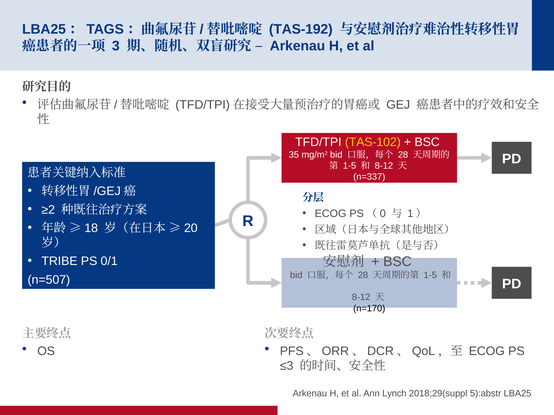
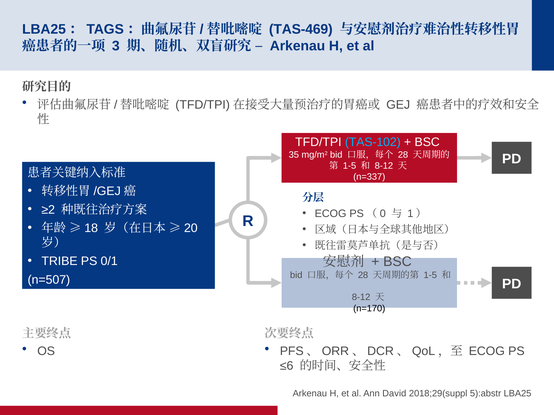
TAS-192: TAS-192 -> TAS-469
TAS-102 colour: yellow -> light blue
≤3: ≤3 -> ≤6
Lynch: Lynch -> David
